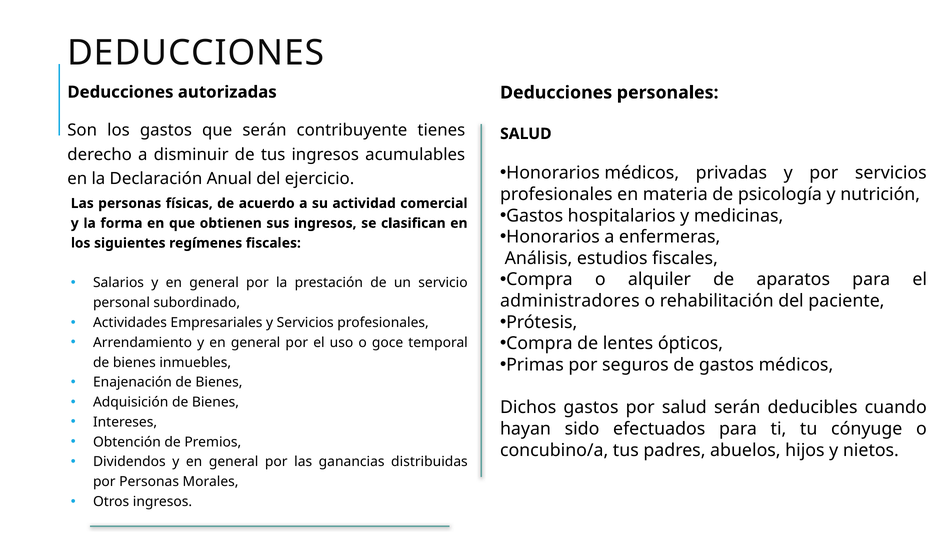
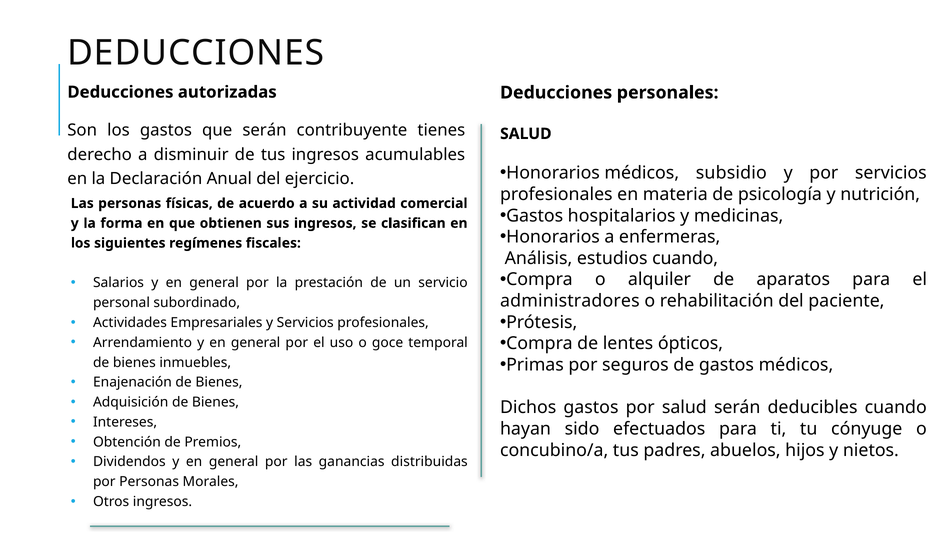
privadas: privadas -> subsidio
estudios fiscales: fiscales -> cuando
